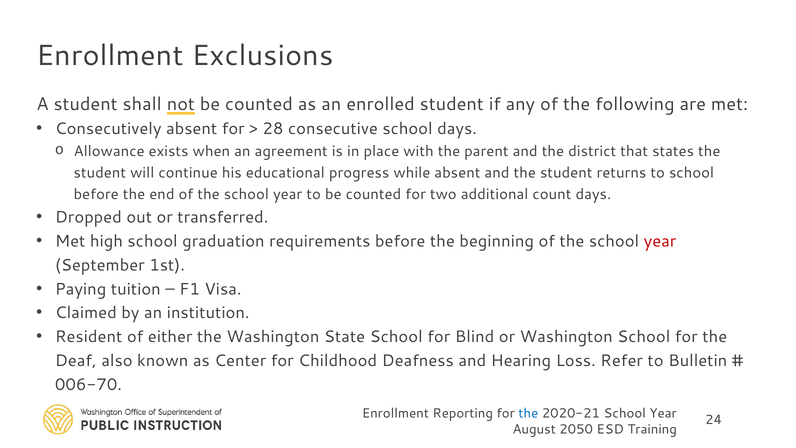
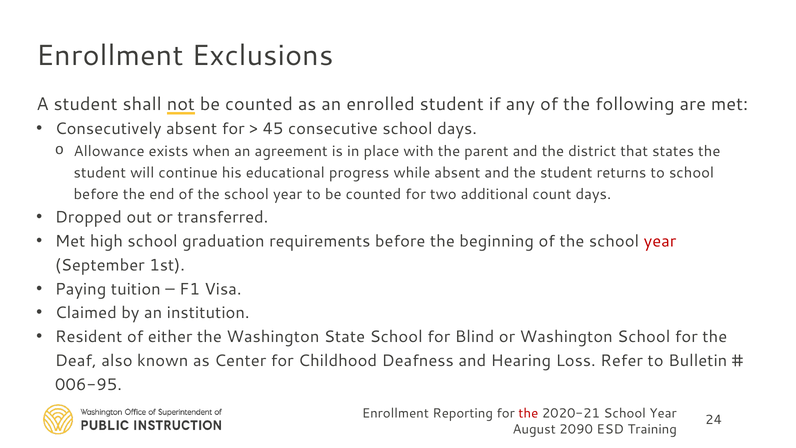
28: 28 -> 45
006-70: 006-70 -> 006-95
the at (528, 413) colour: blue -> red
2050: 2050 -> 2090
